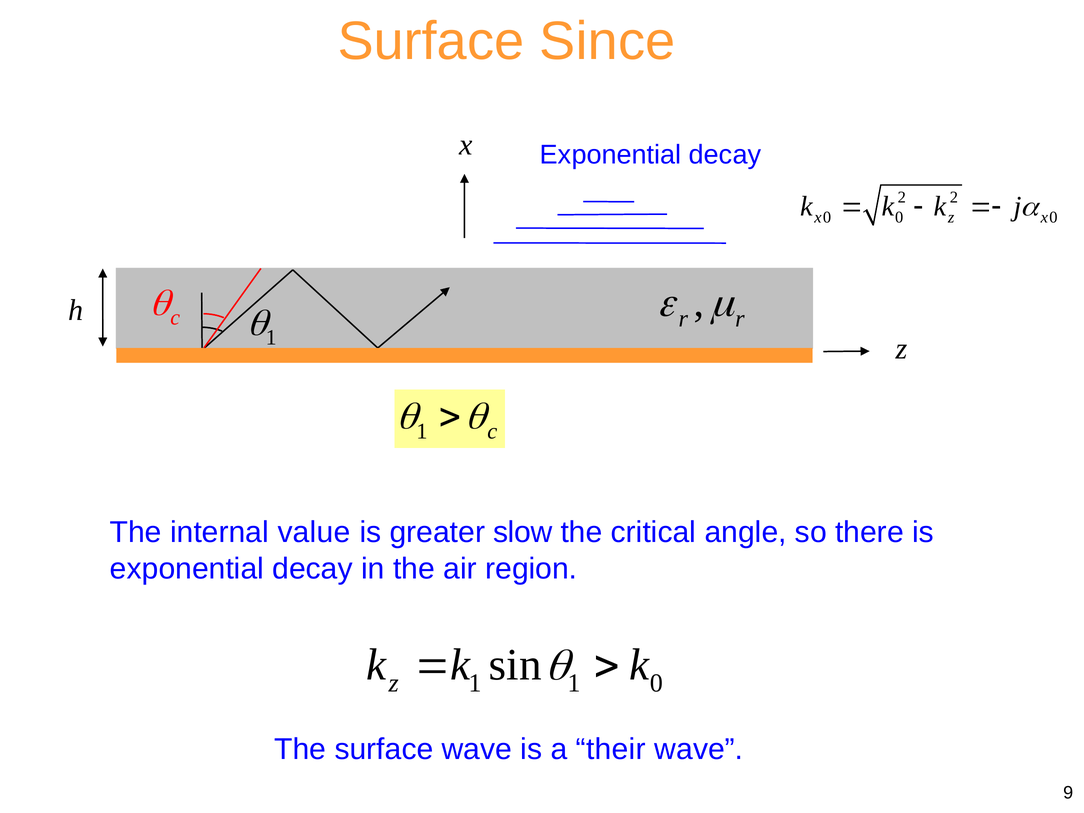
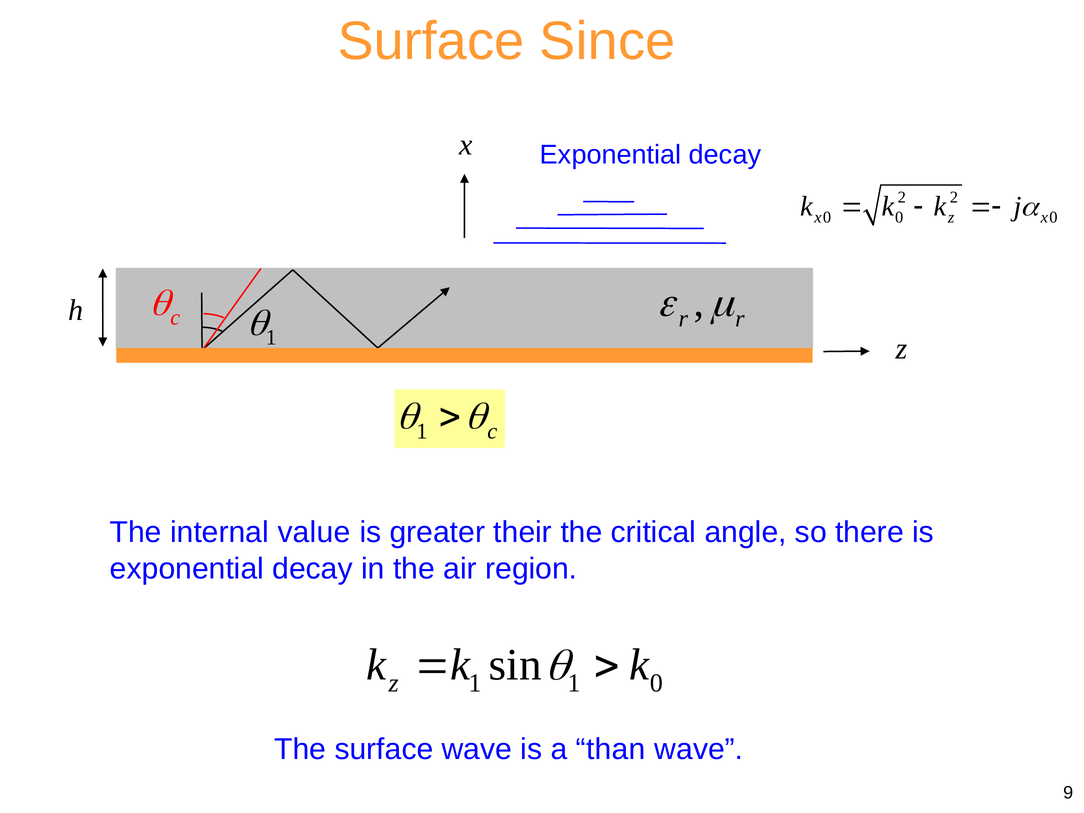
slow: slow -> their
their: their -> than
